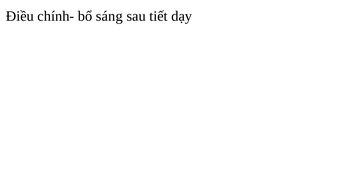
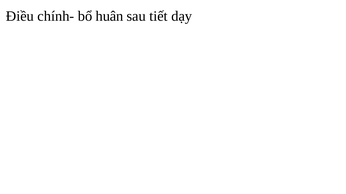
sáng: sáng -> huân
